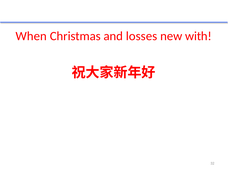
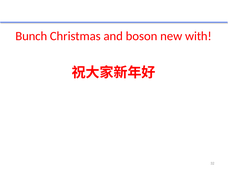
When: When -> Bunch
losses: losses -> boson
